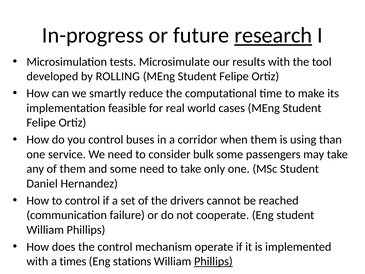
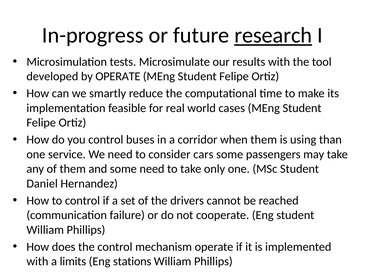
by ROLLING: ROLLING -> OPERATE
bulk: bulk -> cars
times: times -> limits
Phillips at (213, 261) underline: present -> none
